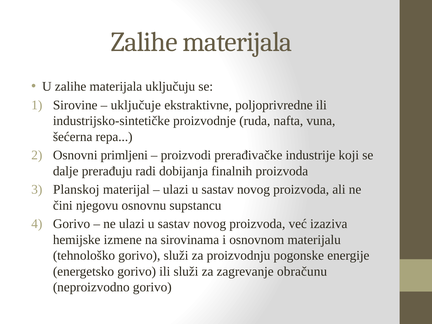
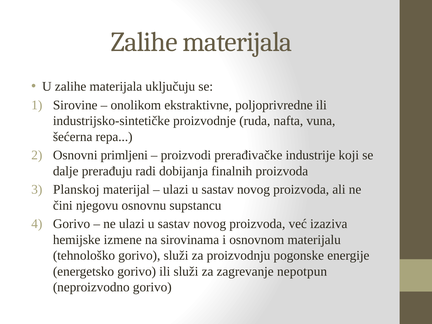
uključuje: uključuje -> onolikom
obračunu: obračunu -> nepotpun
